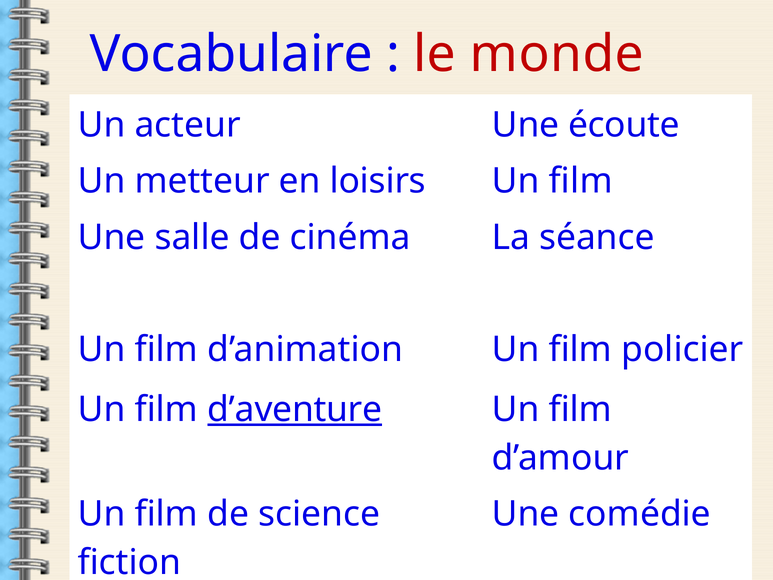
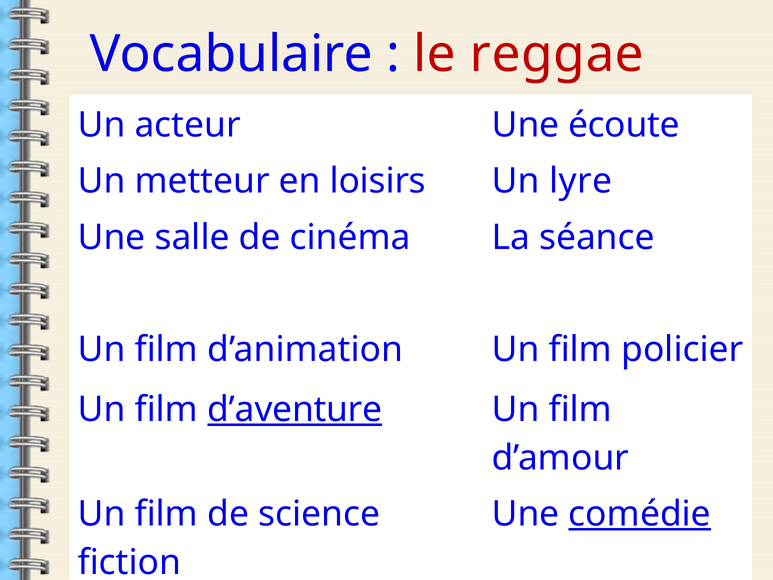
monde: monde -> reggae
film at (581, 181): film -> lyre
comédie underline: none -> present
